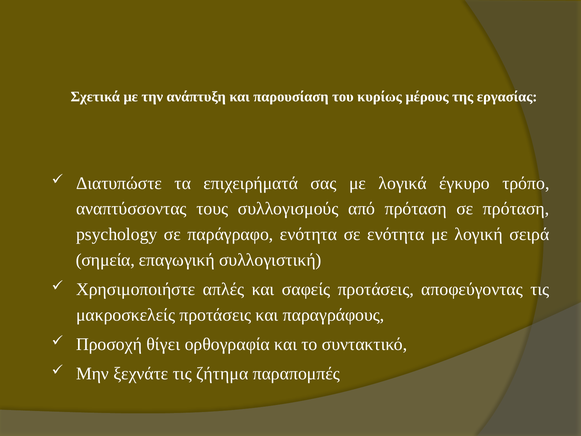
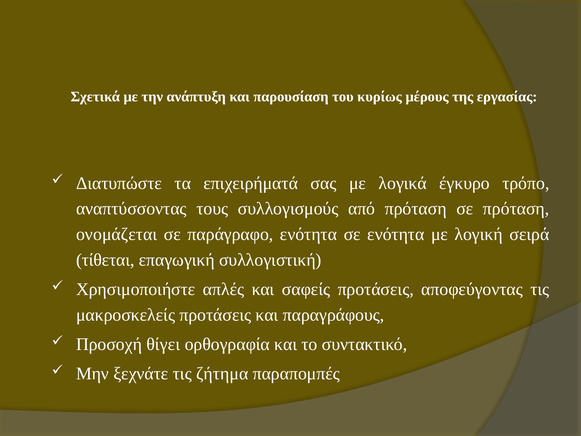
psychology: psychology -> ονομάζεται
σημεία: σημεία -> τίθεται
